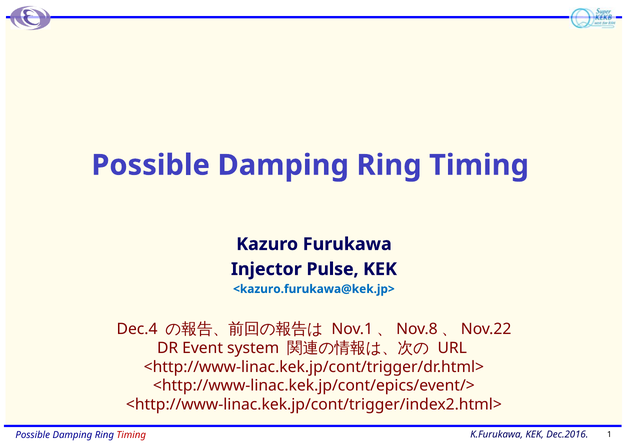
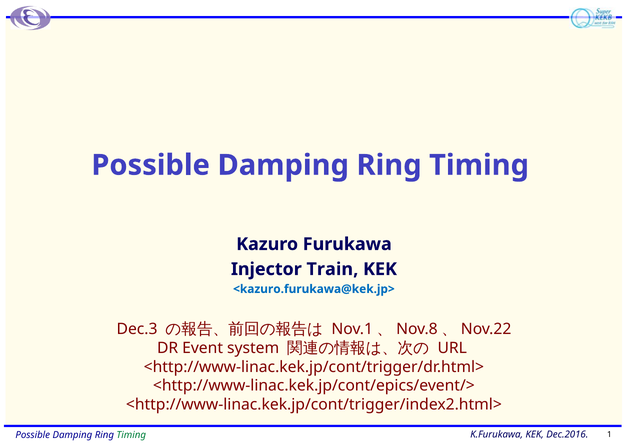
Pulse: Pulse -> Train
Dec.4: Dec.4 -> Dec.3
Timing at (131, 435) colour: red -> green
